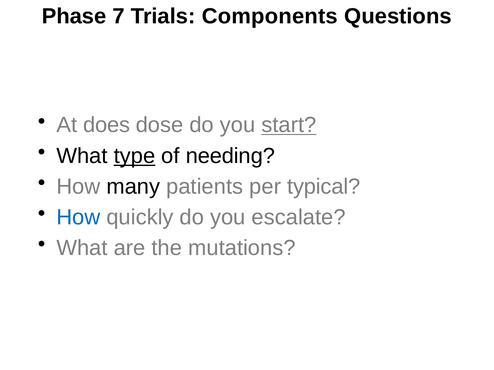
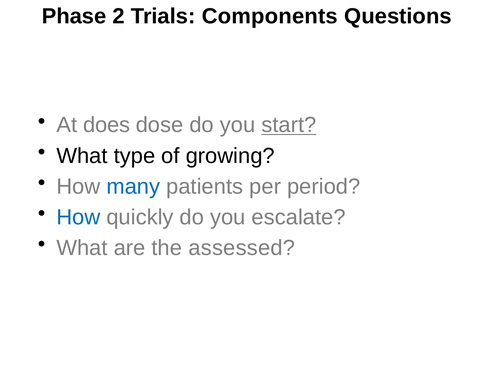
7: 7 -> 2
type underline: present -> none
needing: needing -> growing
many colour: black -> blue
typical: typical -> period
mutations: mutations -> assessed
